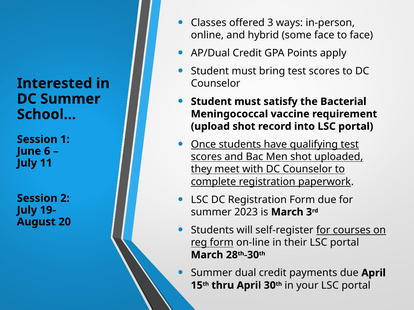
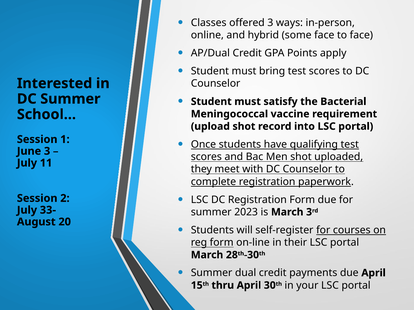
June 6: 6 -> 3
19-: 19- -> 33-
